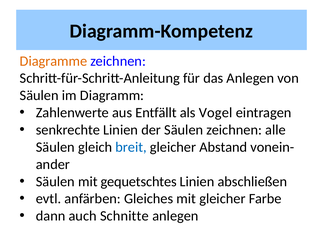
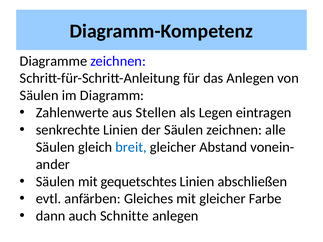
Diagramme colour: orange -> black
Entfällt: Entfällt -> Stellen
Vogel: Vogel -> Legen
